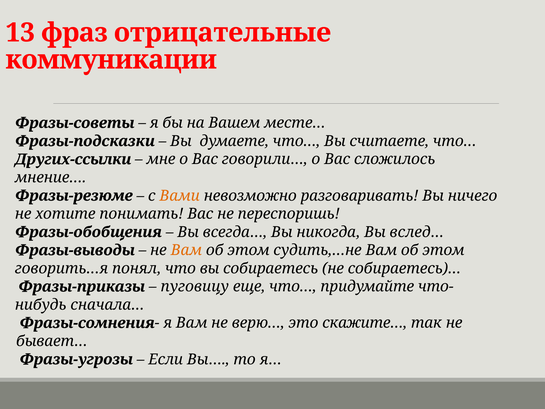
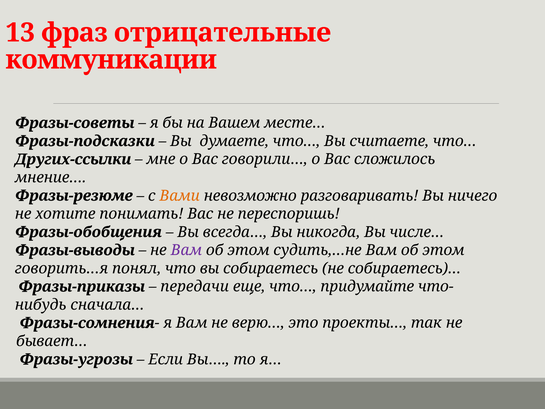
вслед…: вслед… -> числе…
Вам at (186, 250) colour: orange -> purple
пуговицу: пуговицу -> передачи
скажите…: скажите… -> проекты…
